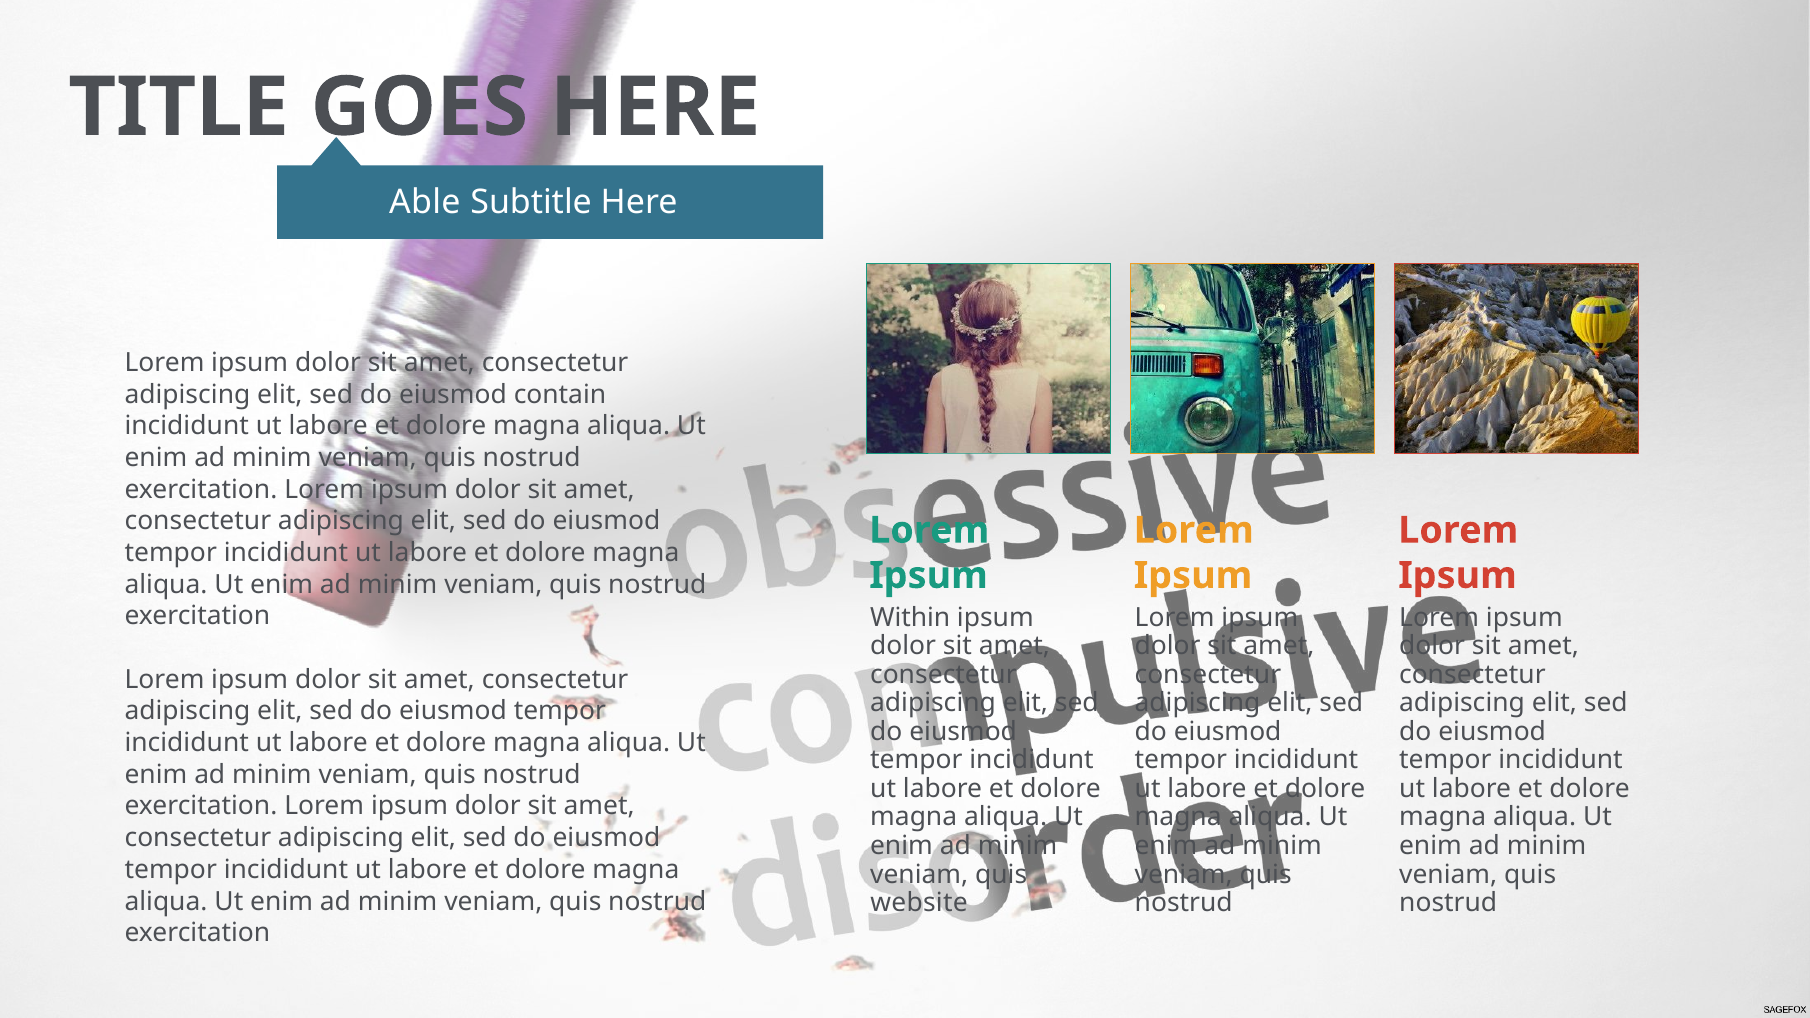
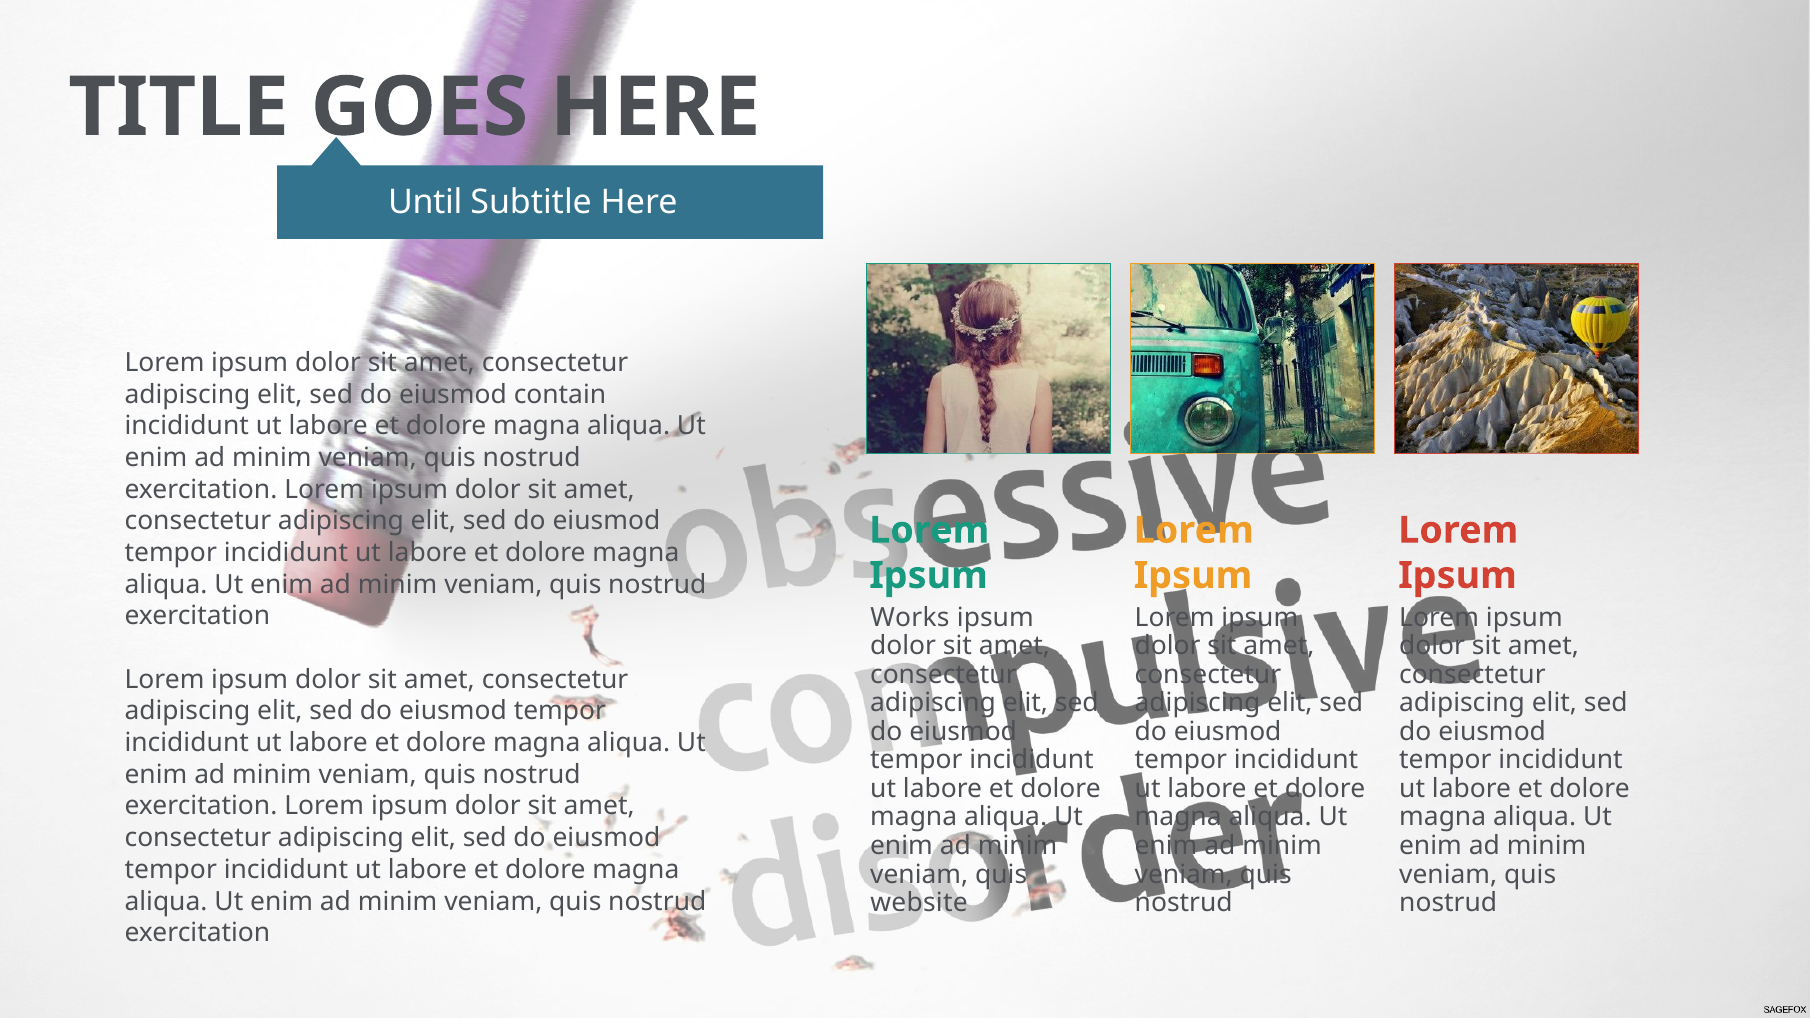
Able: Able -> Until
Within: Within -> Works
